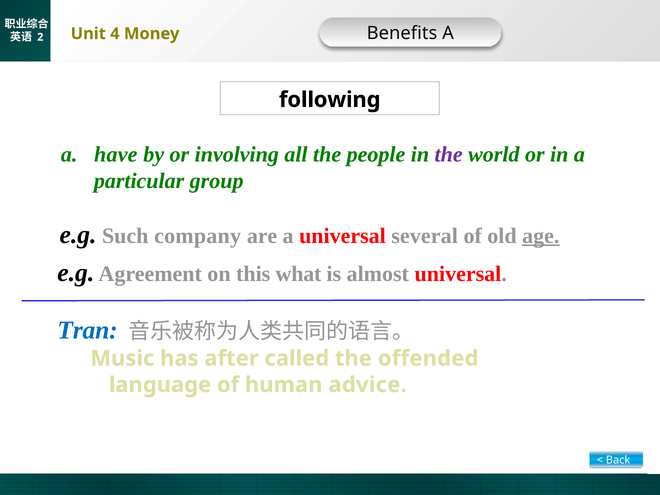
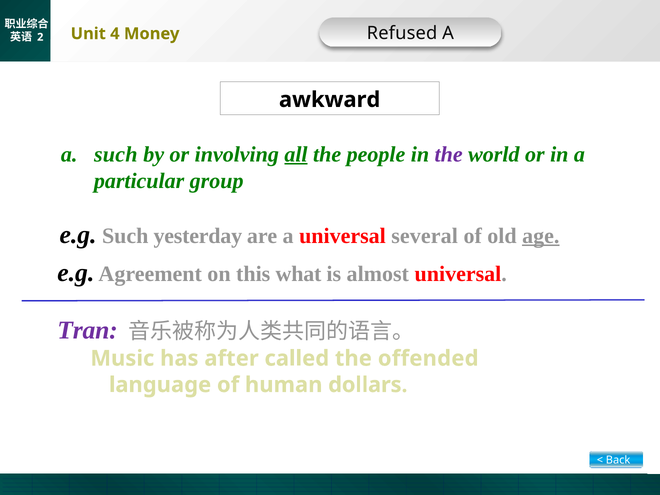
Benefits: Benefits -> Refused
following: following -> awkward
a have: have -> such
all underline: none -> present
company: company -> yesterday
Tran colour: blue -> purple
advice: advice -> dollars
